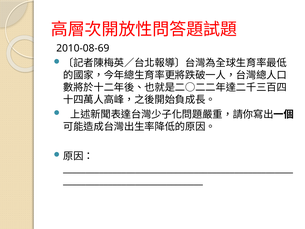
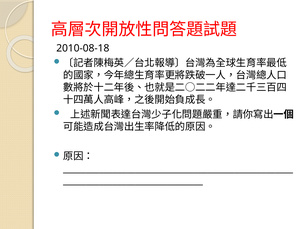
2010-08-69: 2010-08-69 -> 2010-08-18
